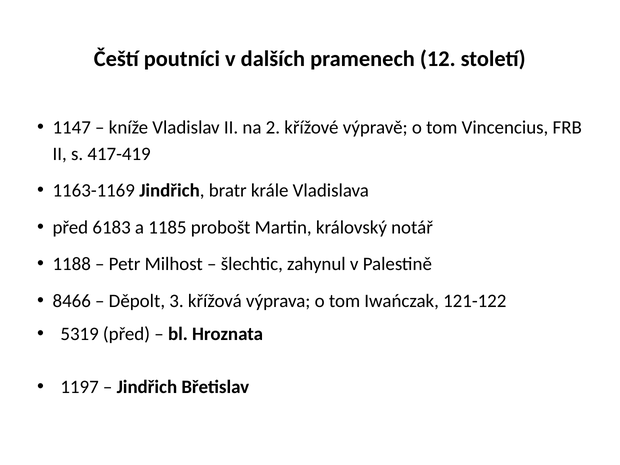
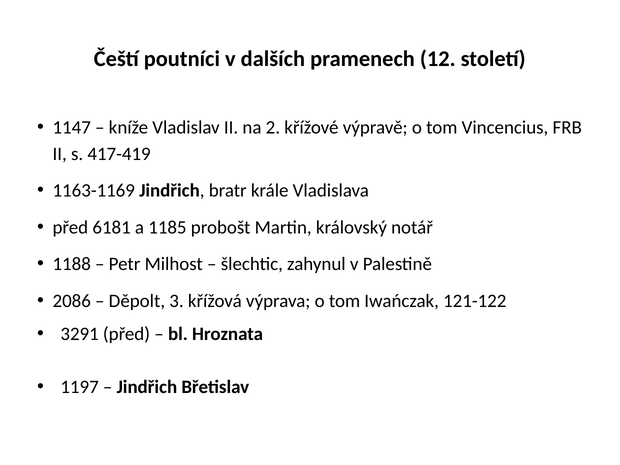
6183: 6183 -> 6181
8466: 8466 -> 2086
5319: 5319 -> 3291
